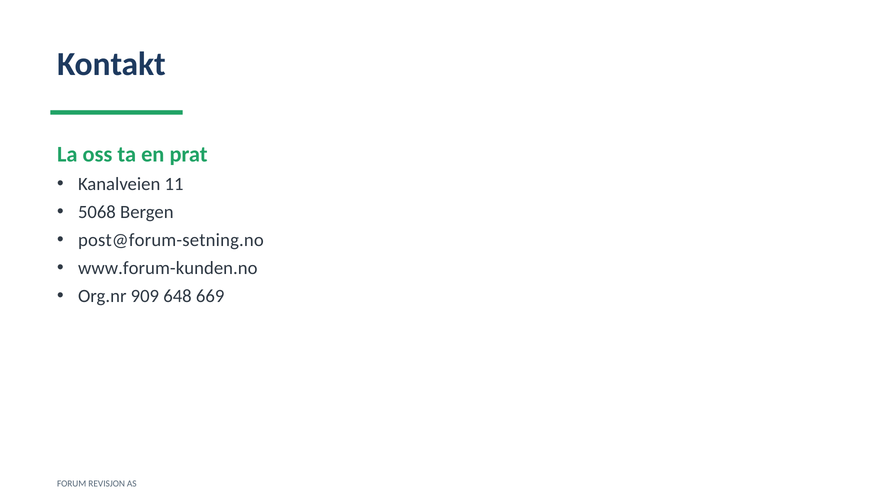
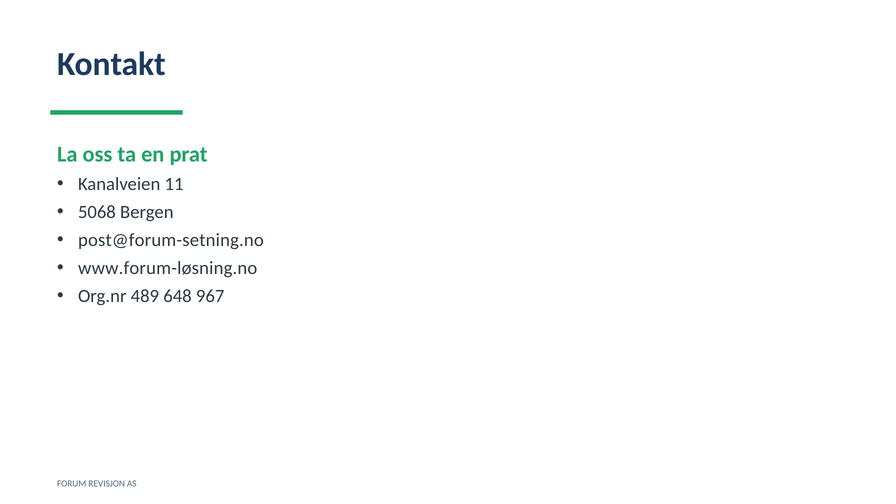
www.forum-kunden.no: www.forum-kunden.no -> www.forum-løsning.no
909: 909 -> 489
669: 669 -> 967
